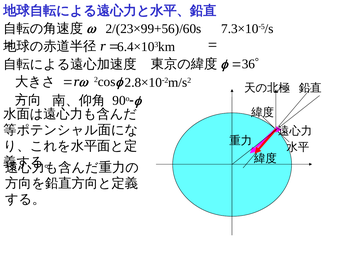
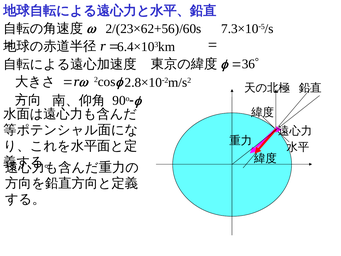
2/(23×99+56)/60s: 2/(23×99+56)/60s -> 2/(23×62+56)/60s
